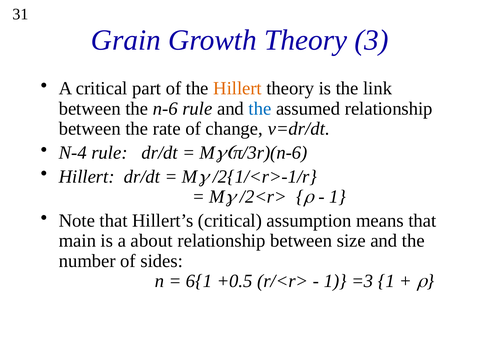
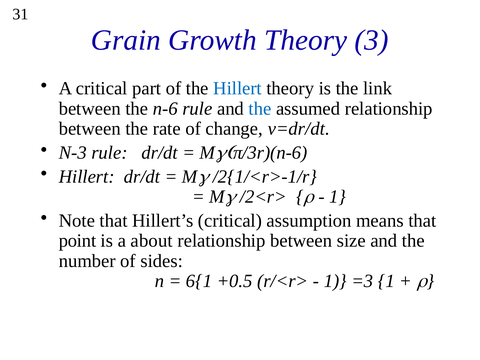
Hillert at (238, 88) colour: orange -> blue
N-4: N-4 -> N-3
main: main -> point
